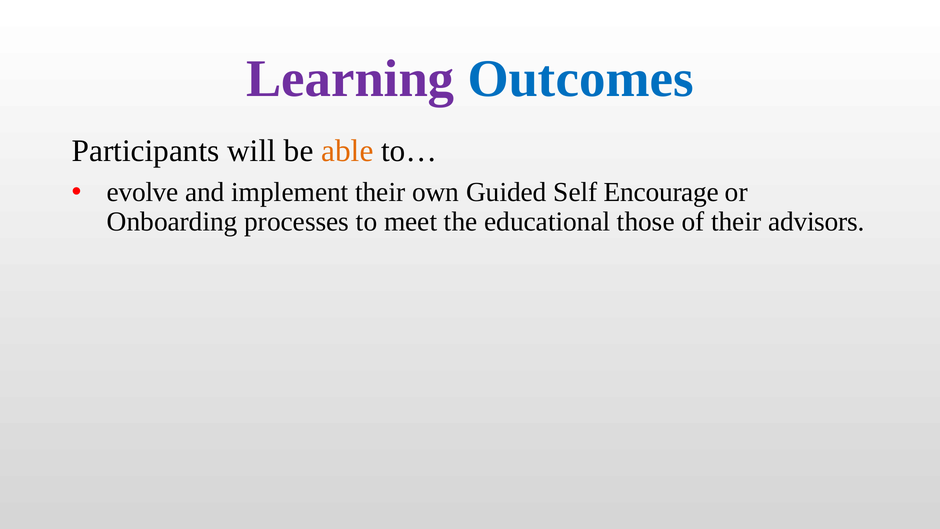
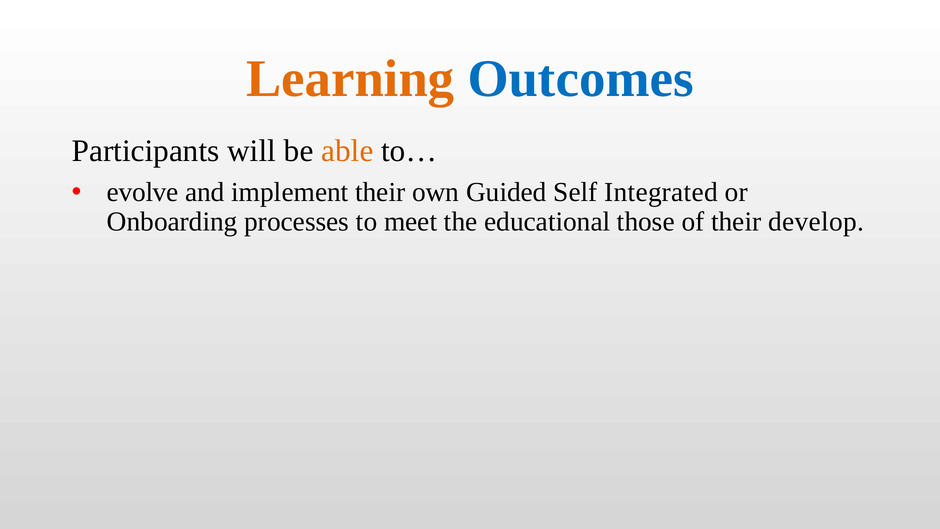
Learning colour: purple -> orange
Encourage: Encourage -> Integrated
advisors: advisors -> develop
